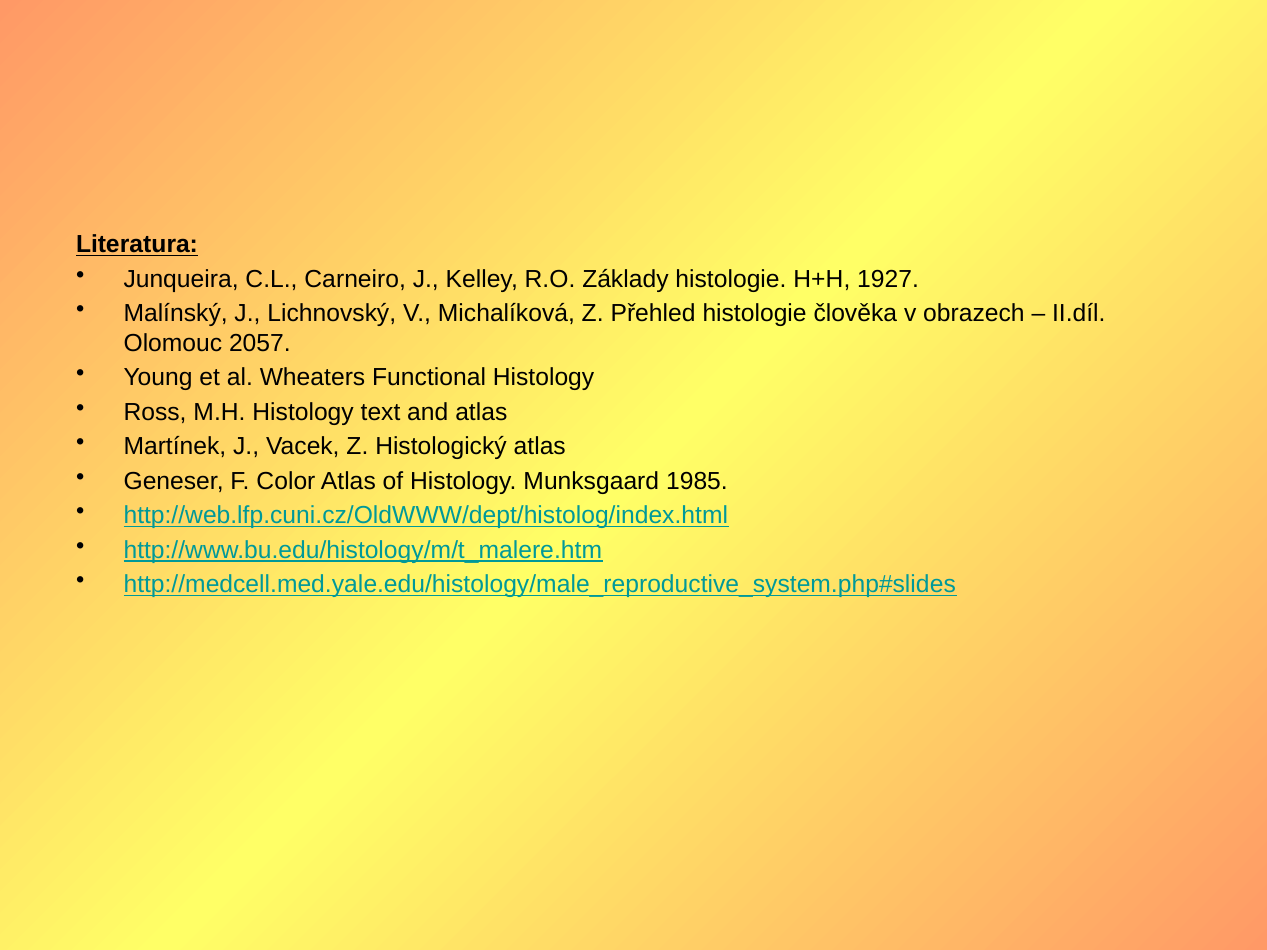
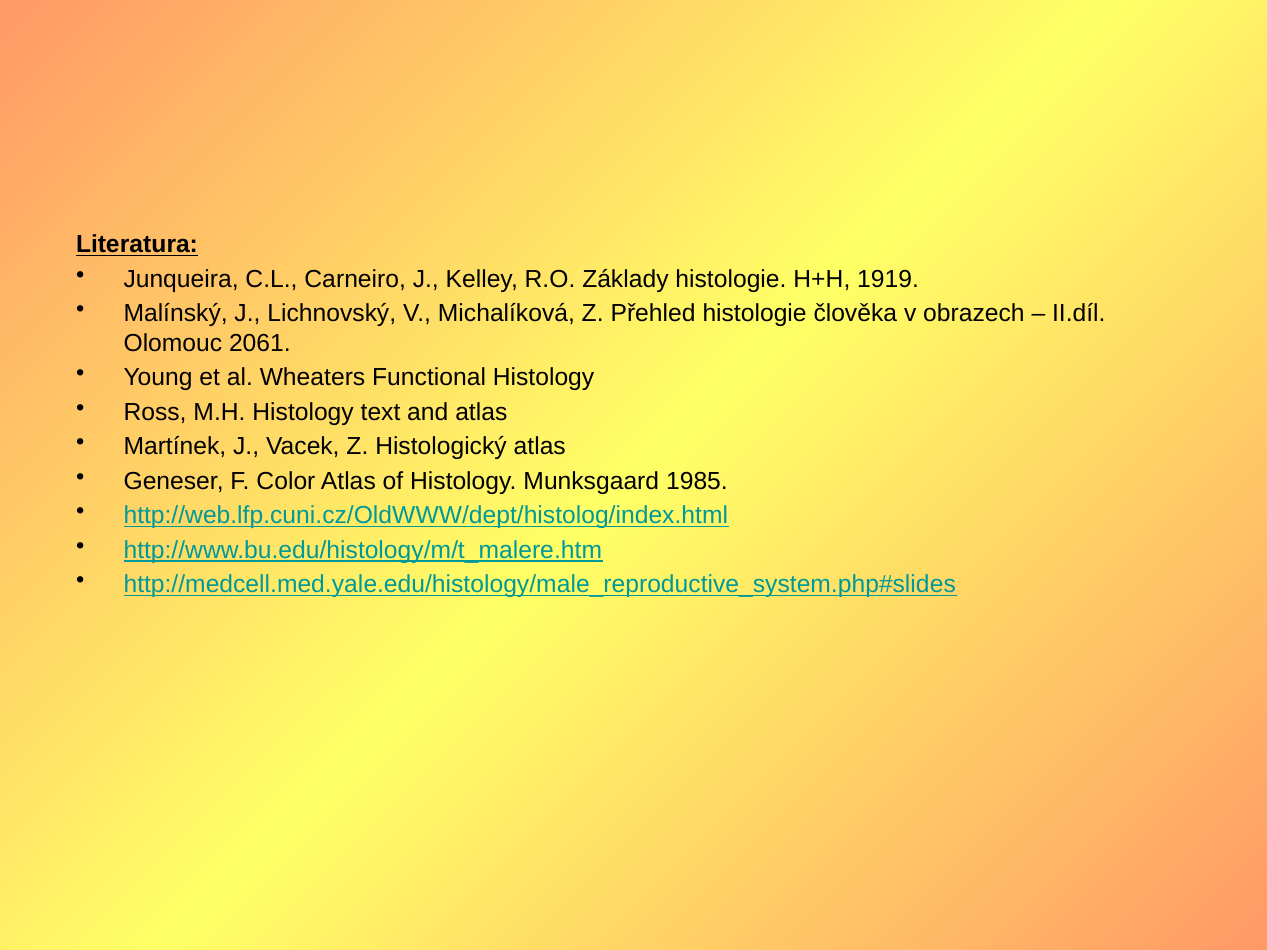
1927: 1927 -> 1919
2057: 2057 -> 2061
